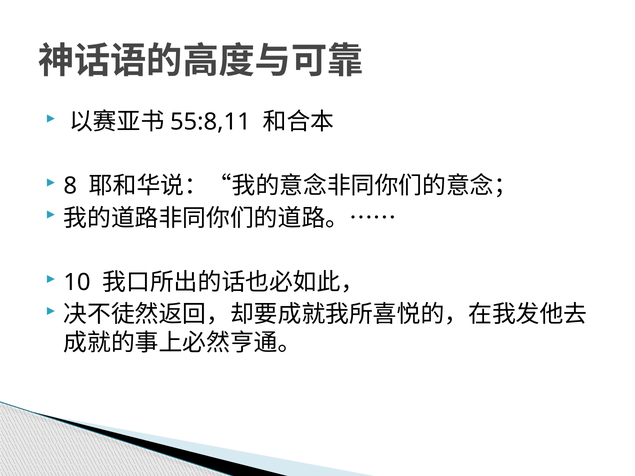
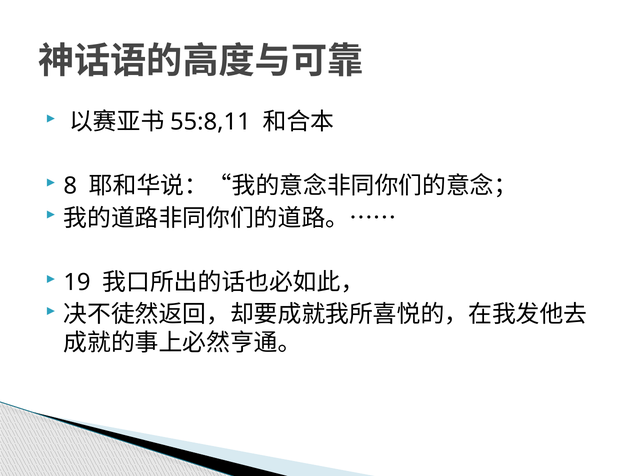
10: 10 -> 19
